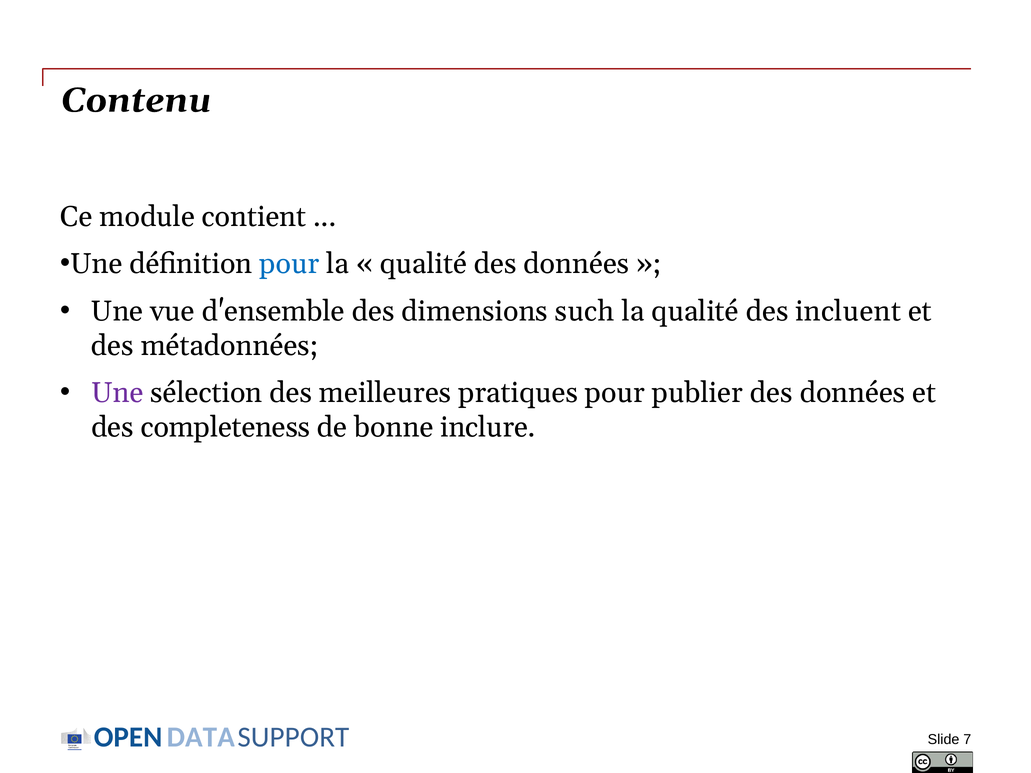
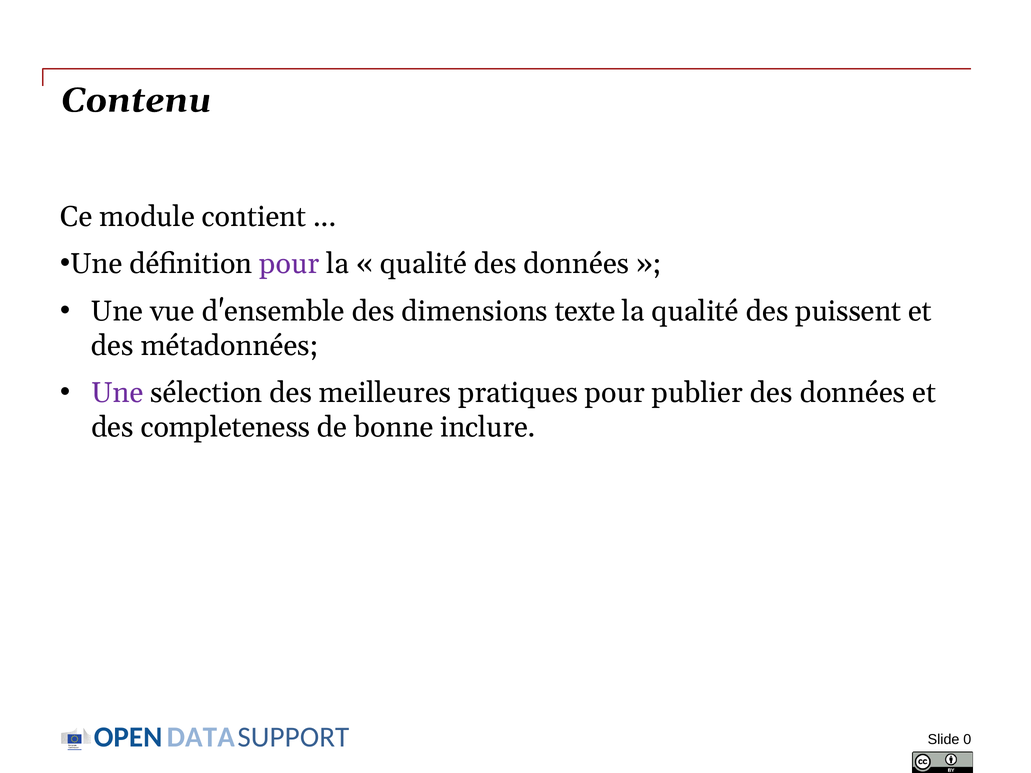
pour at (289, 264) colour: blue -> purple
such: such -> texte
incluent: incluent -> puissent
7: 7 -> 0
